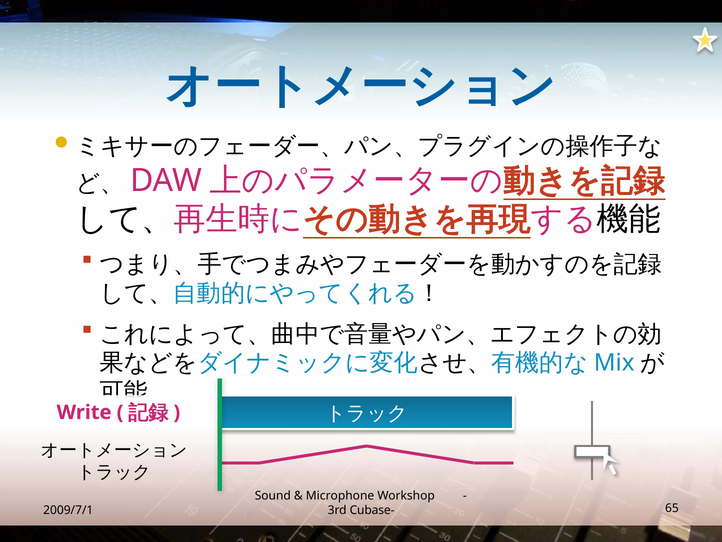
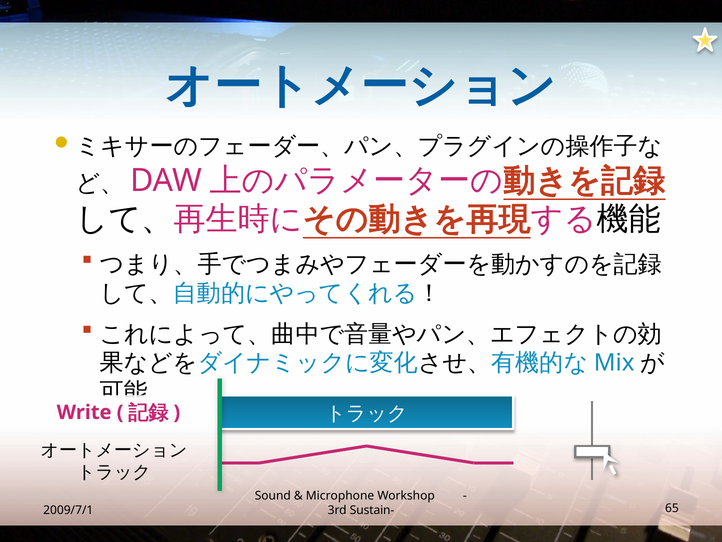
Cubase-: Cubase- -> Sustain-
